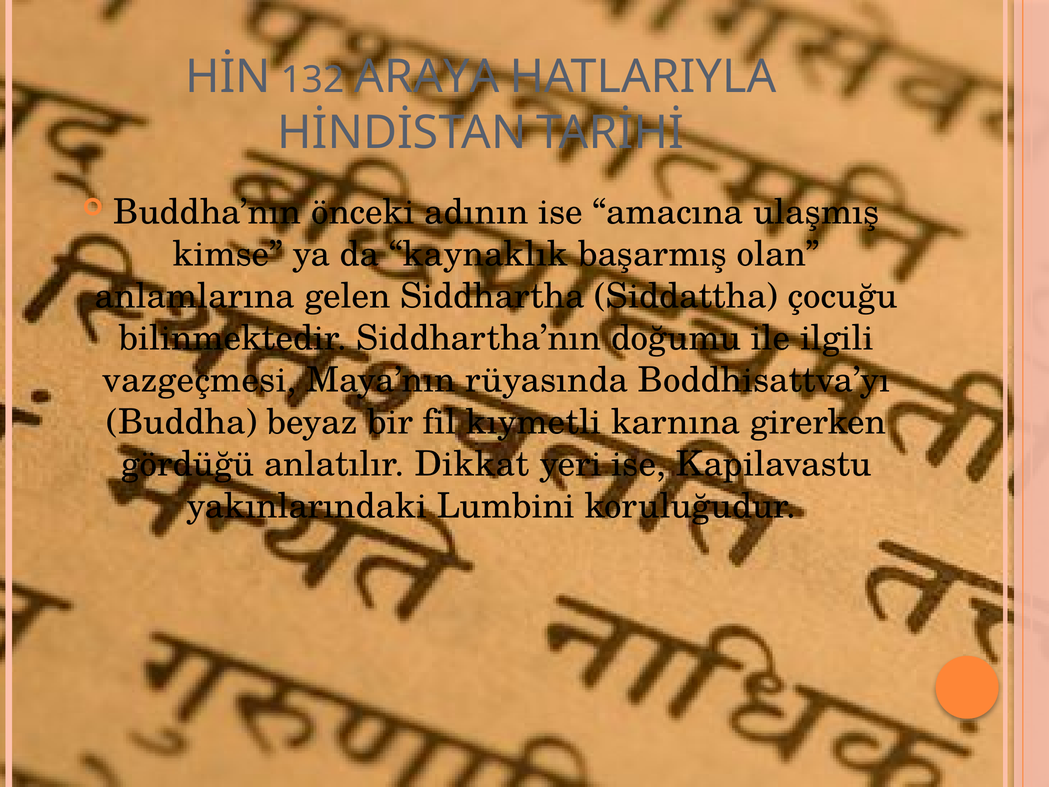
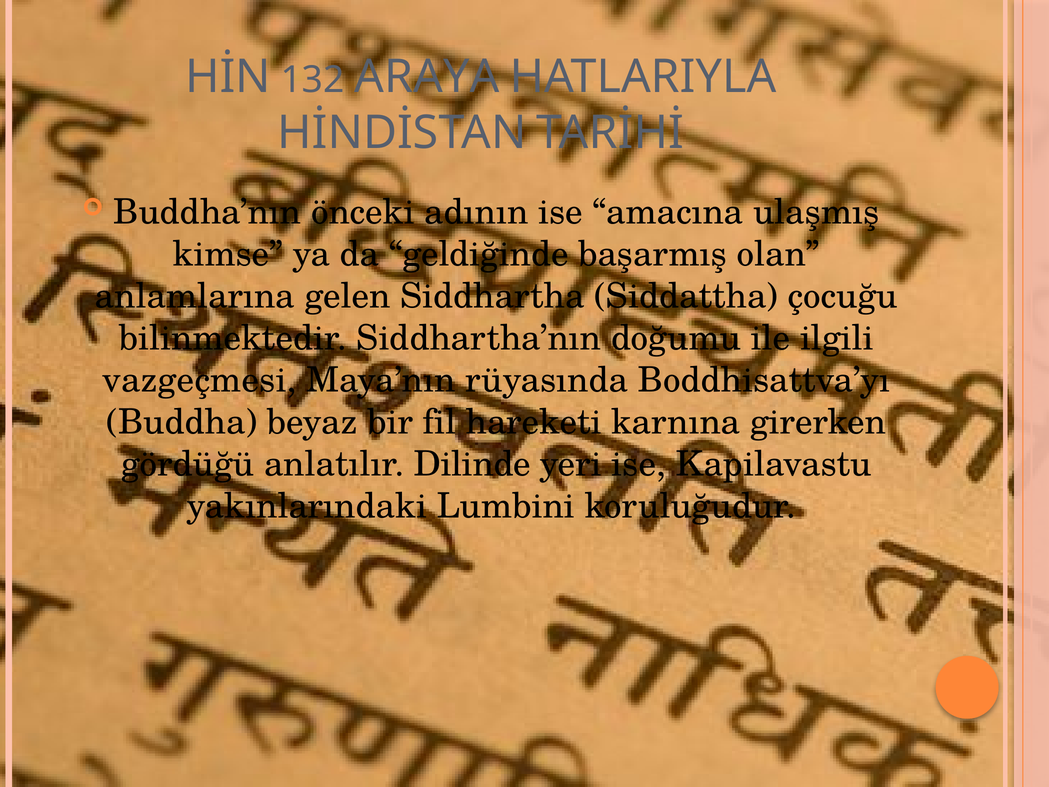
kaynaklık: kaynaklık -> geldiğinde
kıymetli: kıymetli -> hareketi
Dikkat: Dikkat -> Dilinde
